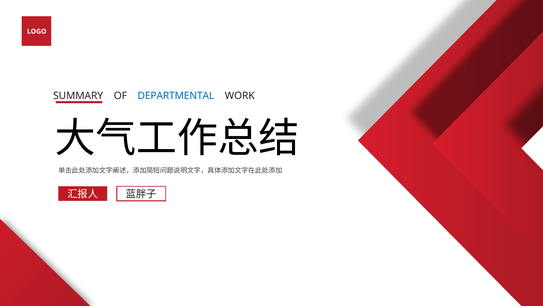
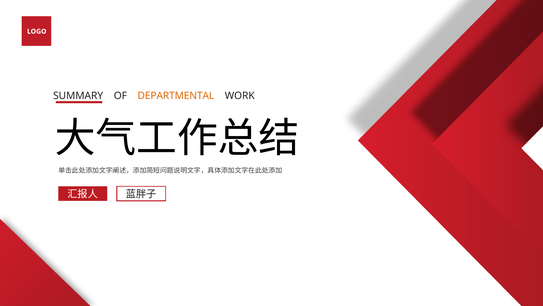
DEPARTMENTAL colour: blue -> orange
